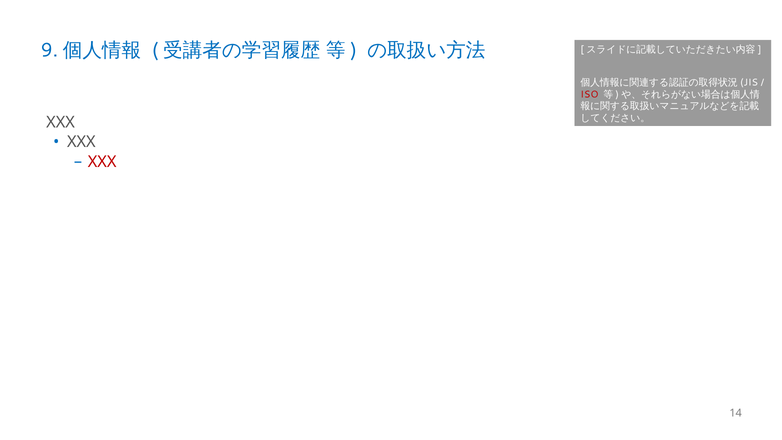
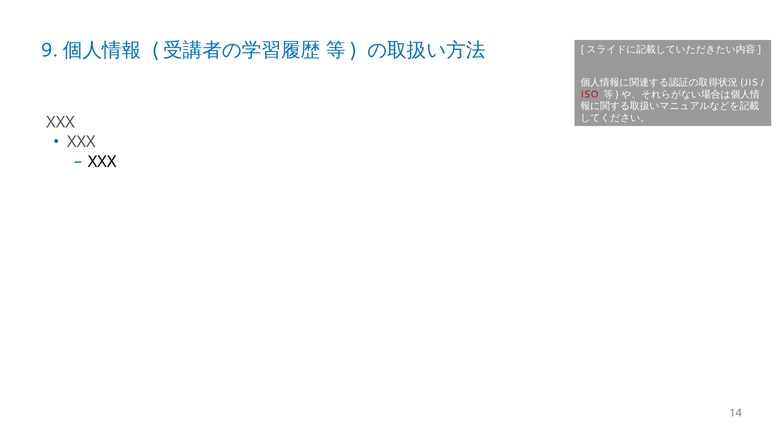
XXX at (102, 162) colour: red -> black
